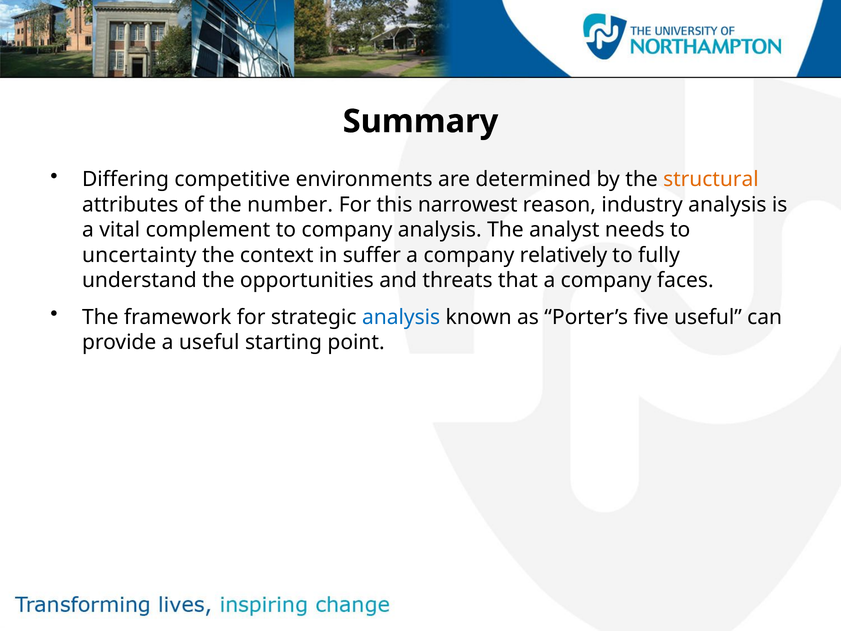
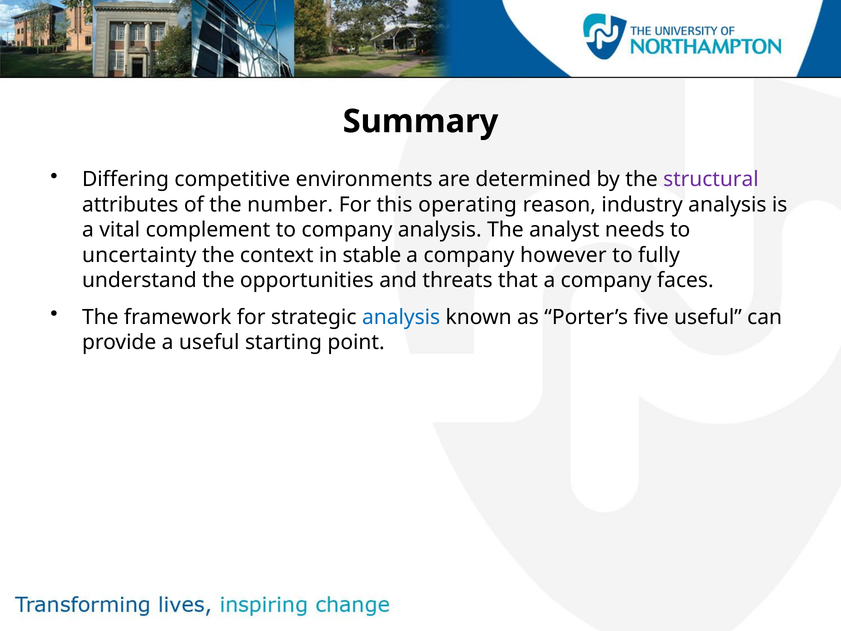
structural colour: orange -> purple
narrowest: narrowest -> operating
suffer: suffer -> stable
relatively: relatively -> however
